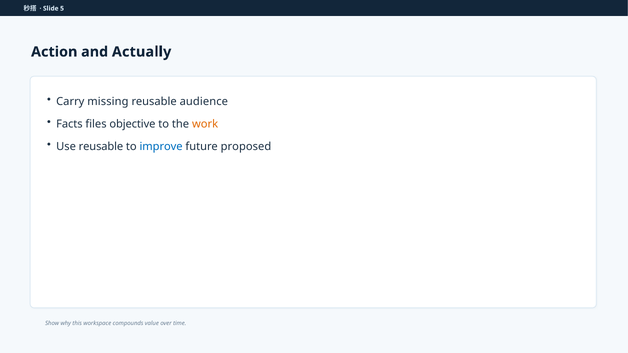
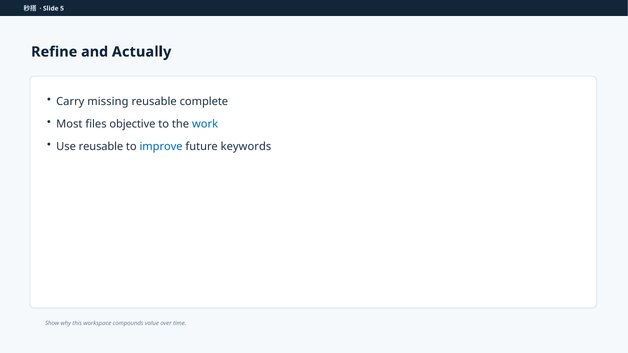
Action: Action -> Refine
audience: audience -> complete
Facts: Facts -> Most
work colour: orange -> blue
proposed: proposed -> keywords
